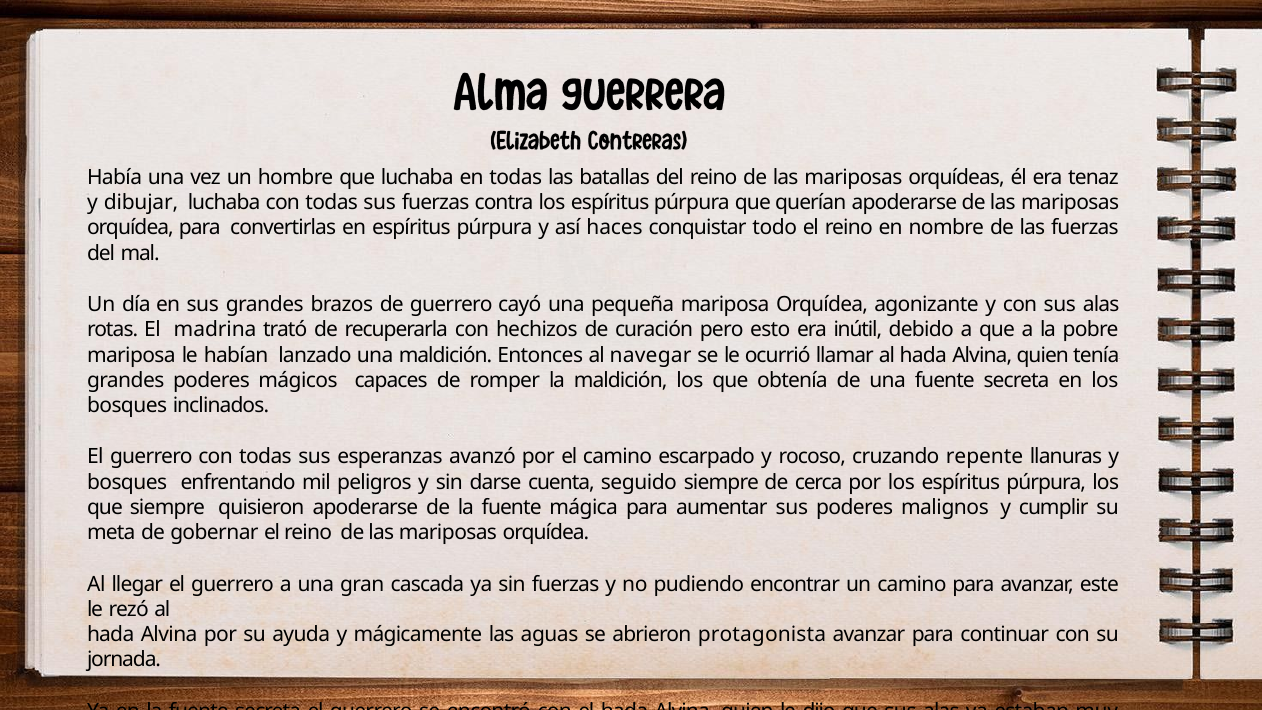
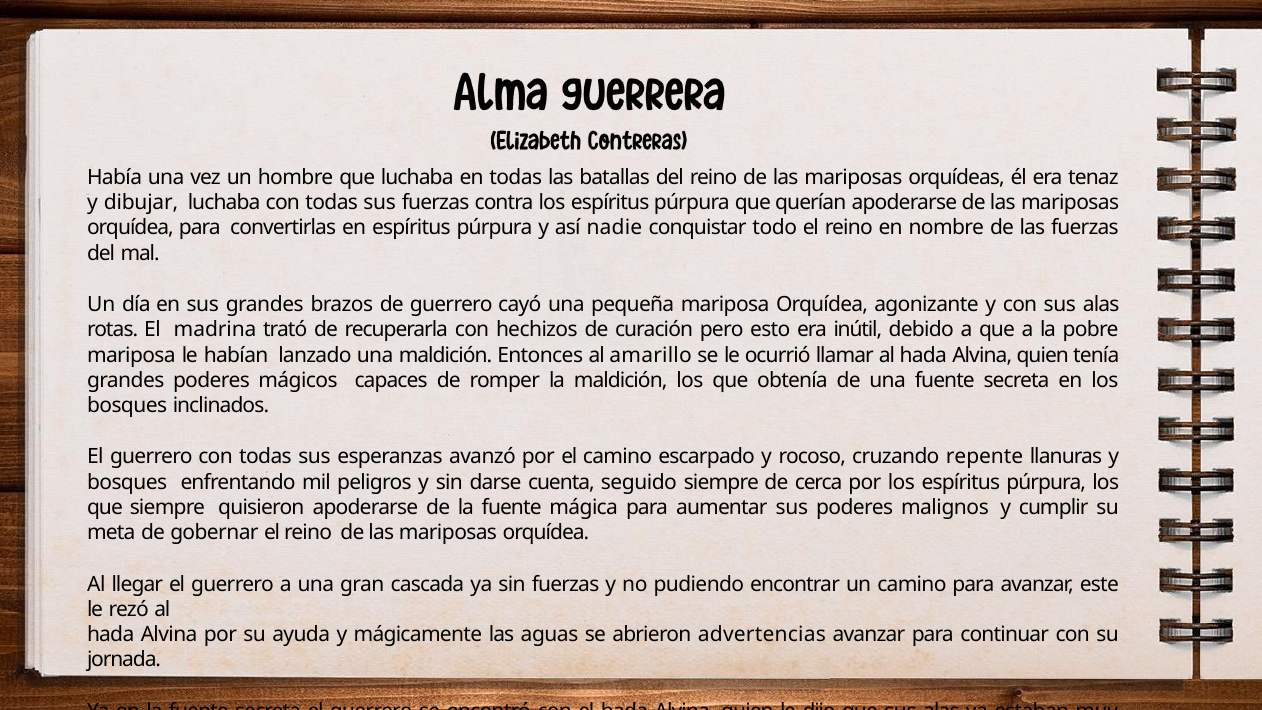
haces: haces -> nadie
navegar: navegar -> amarillo
protagonista: protagonista -> advertencias
